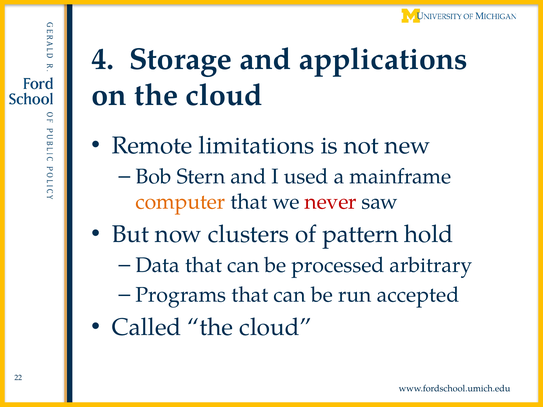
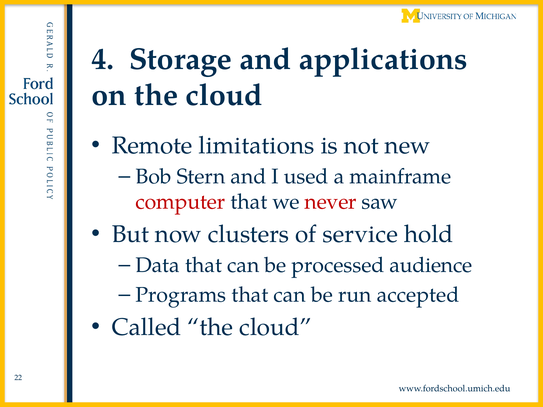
computer colour: orange -> red
pattern: pattern -> service
arbitrary: arbitrary -> audience
